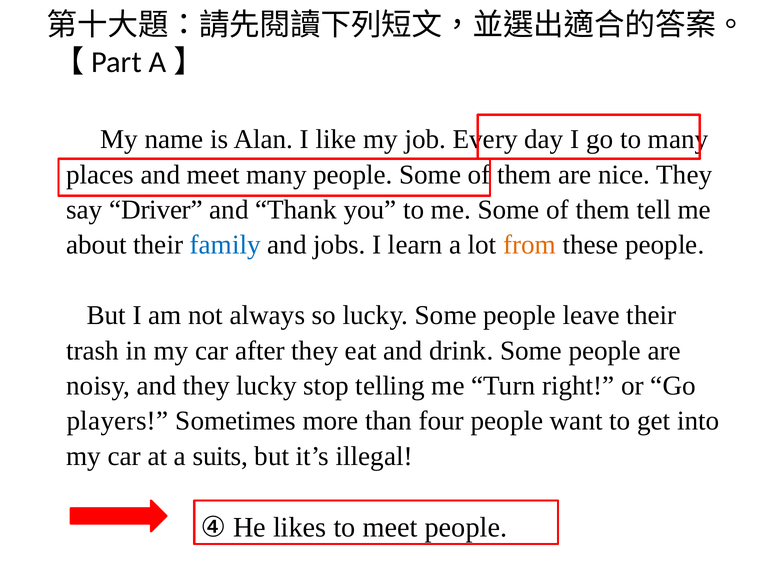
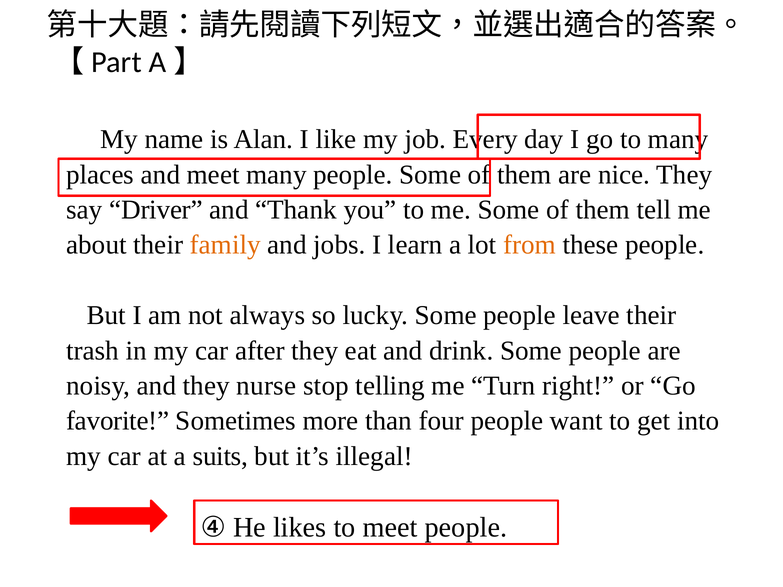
family colour: blue -> orange
they lucky: lucky -> nurse
players: players -> favorite
